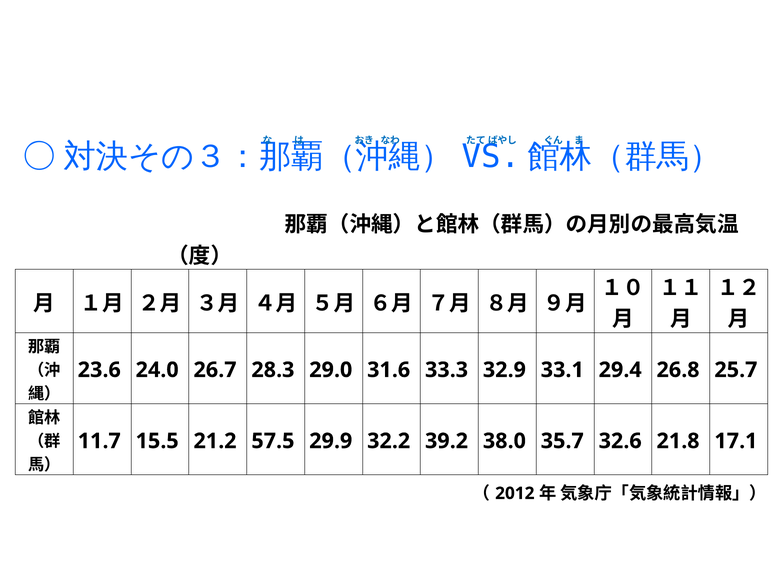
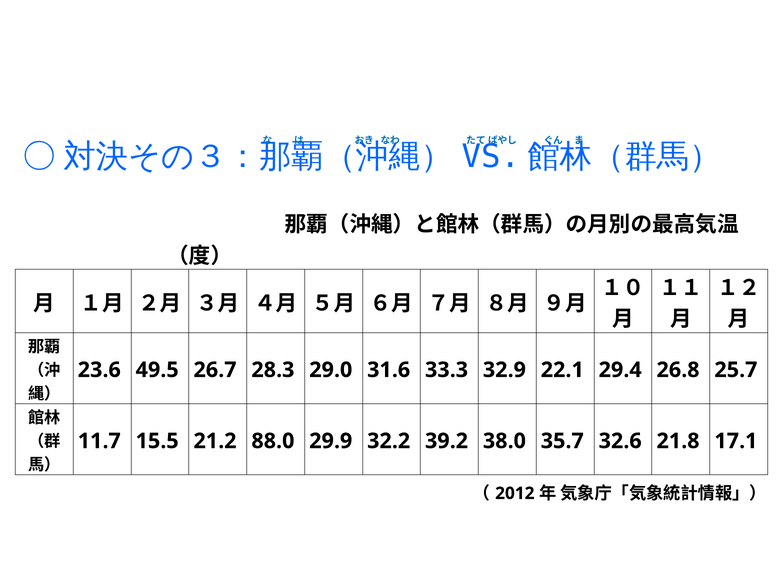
24.0: 24.0 -> 49.5
33.1: 33.1 -> 22.1
57.5: 57.5 -> 88.0
